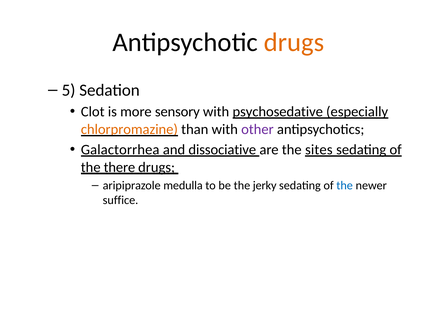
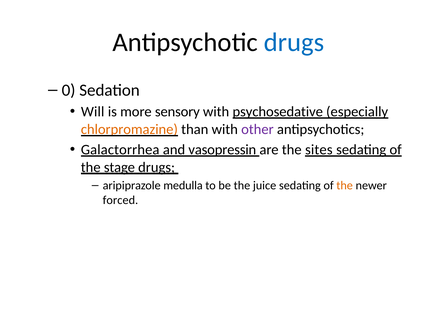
drugs at (294, 42) colour: orange -> blue
5: 5 -> 0
Clot: Clot -> Will
dissociative: dissociative -> vasopressin
there: there -> stage
jerky: jerky -> juice
the at (345, 185) colour: blue -> orange
suffice: suffice -> forced
